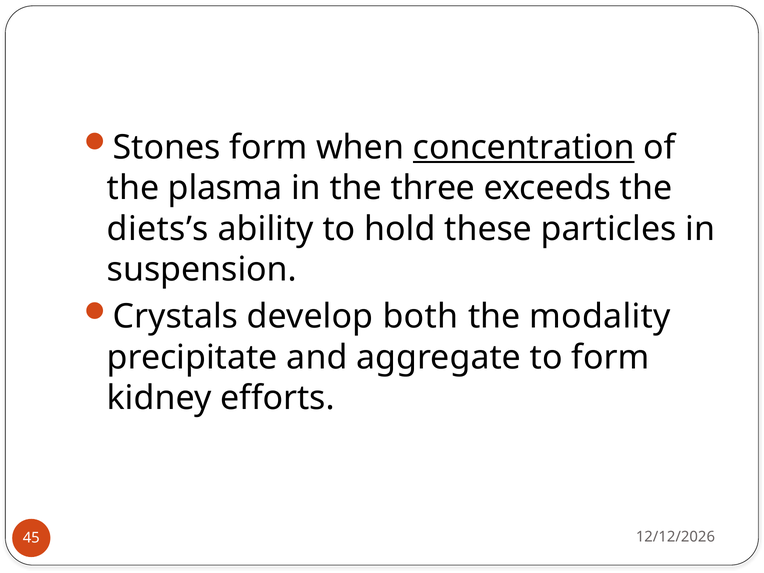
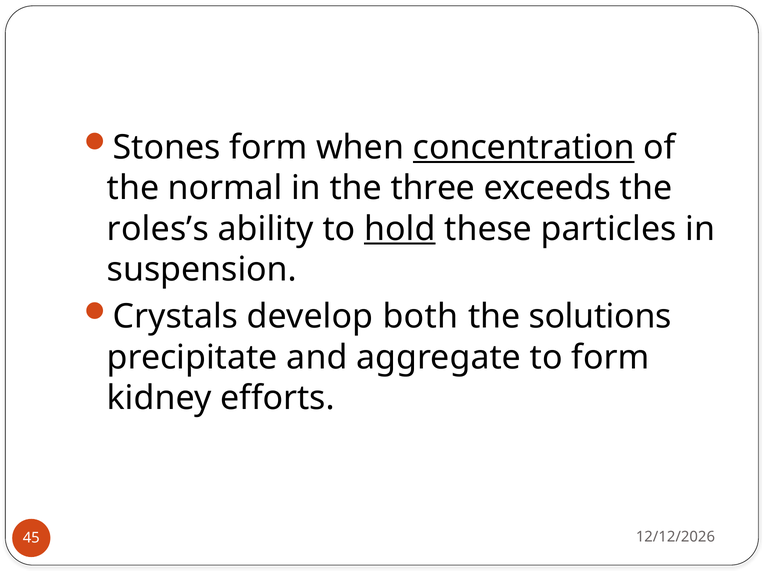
plasma: plasma -> normal
diets’s: diets’s -> roles’s
hold underline: none -> present
modality: modality -> solutions
